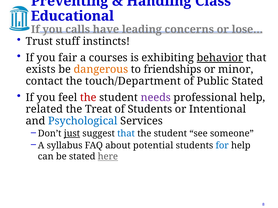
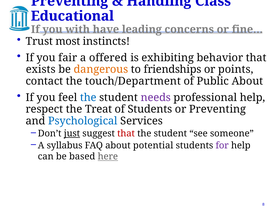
calls: calls -> with
lose…: lose… -> fine…
stuff: stuff -> most
courses: courses -> offered
behavior underline: present -> none
minor: minor -> points
Public Stated: Stated -> About
the at (88, 98) colour: red -> blue
related: related -> respect
or Intentional: Intentional -> Preventing
that at (126, 134) colour: blue -> red
for colour: blue -> purple
be stated: stated -> based
